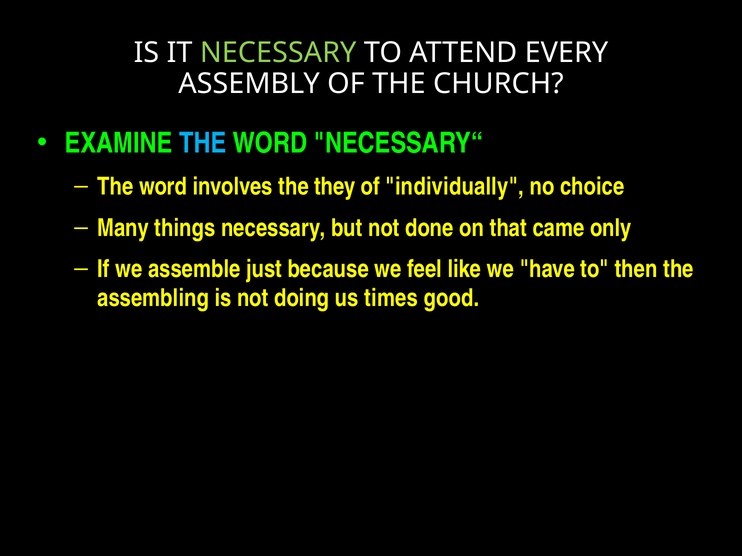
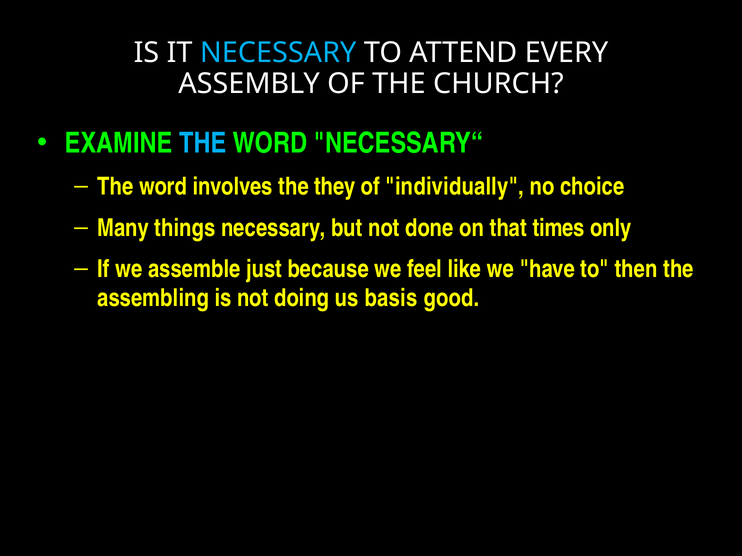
NECESSARY at (278, 53) colour: light green -> light blue
came: came -> times
times: times -> basis
